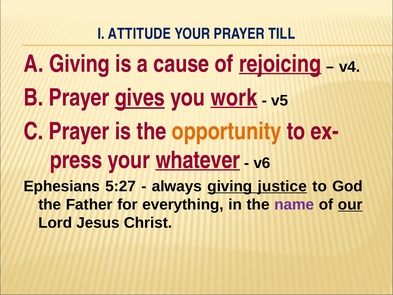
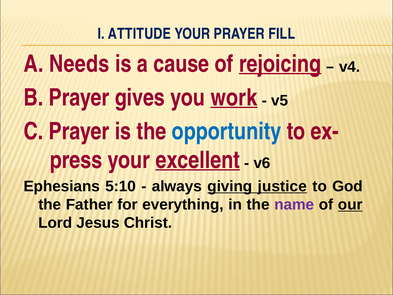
TILL: TILL -> FILL
A Giving: Giving -> Needs
gives underline: present -> none
opportunity colour: orange -> blue
whatever: whatever -> excellent
5:27: 5:27 -> 5:10
